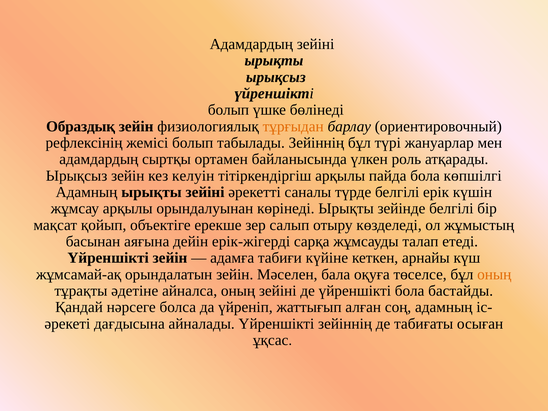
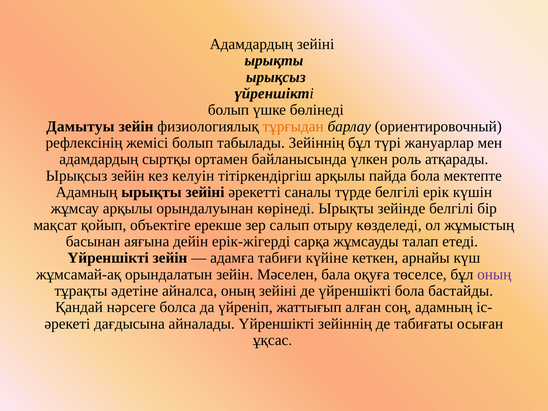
Образдық: Образдық -> Дамытуы
көпшілгі: көпшілгі -> мектепте
оның at (494, 274) colour: orange -> purple
